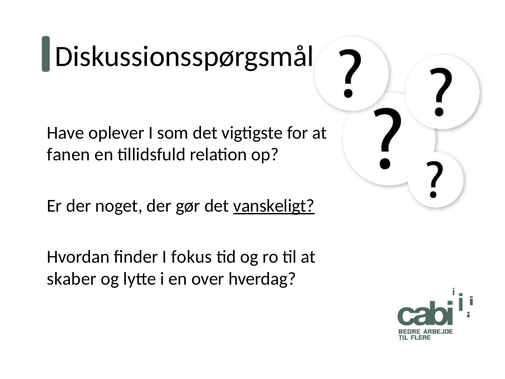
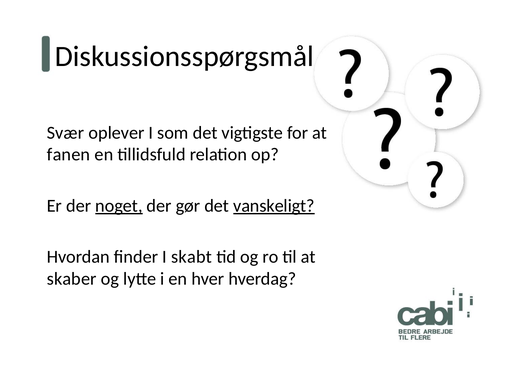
Have: Have -> Svær
noget underline: none -> present
fokus: fokus -> skabt
over: over -> hver
